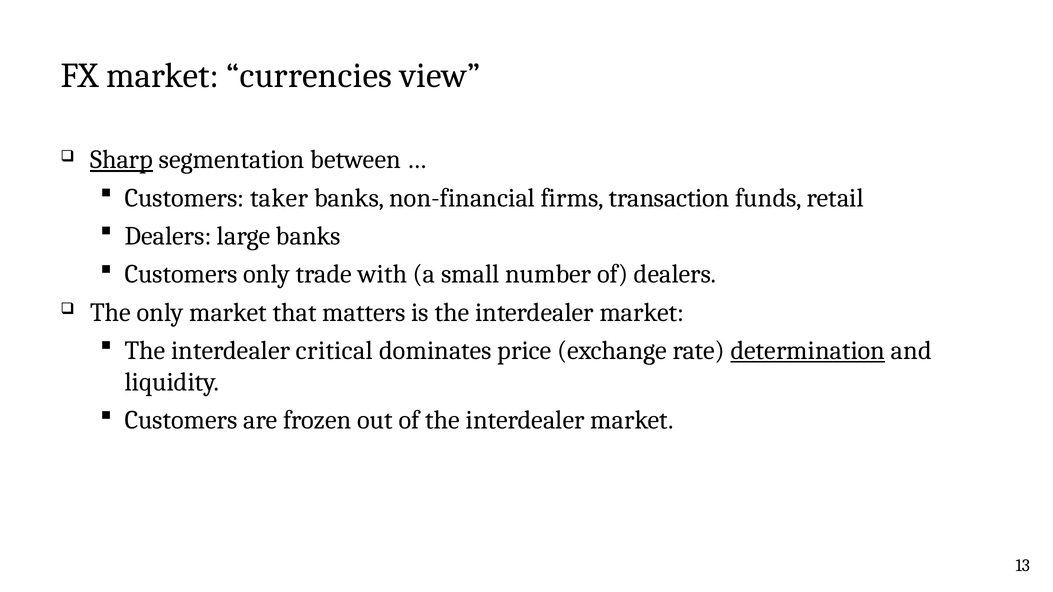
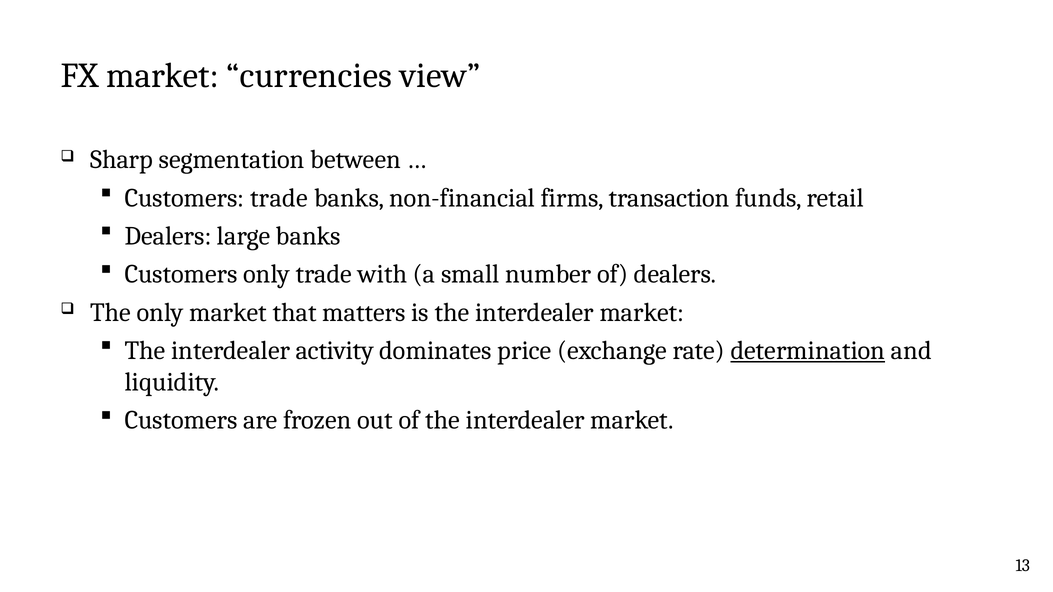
Sharp underline: present -> none
Customers taker: taker -> trade
critical: critical -> activity
